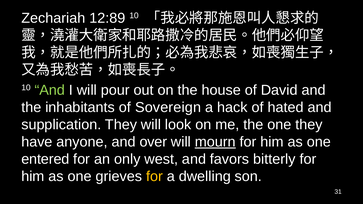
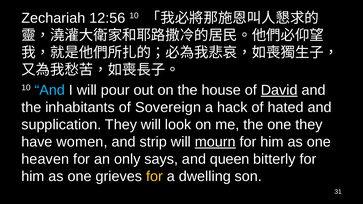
12:89: 12:89 -> 12:56
And at (50, 90) colour: light green -> light blue
David underline: none -> present
anyone: anyone -> women
over: over -> strip
entered: entered -> heaven
west: west -> says
favors: favors -> queen
